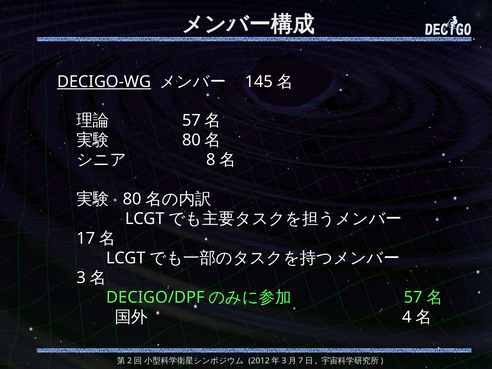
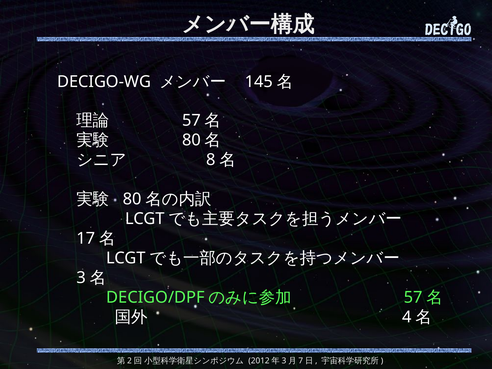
DECIGO-WG underline: present -> none
